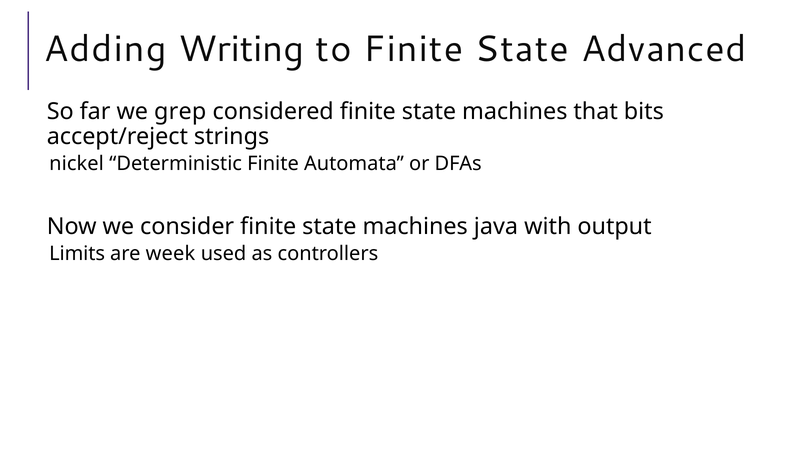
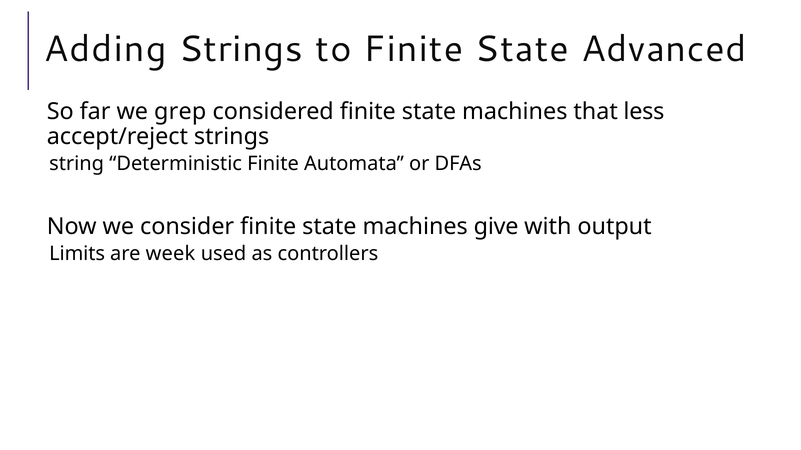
Adding Writing: Writing -> Strings
bits: bits -> less
nickel: nickel -> string
java: java -> give
